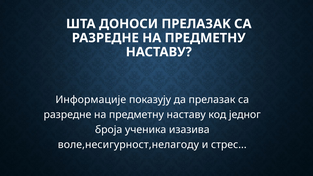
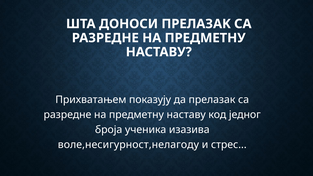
Информације: Информације -> Прихватањем
